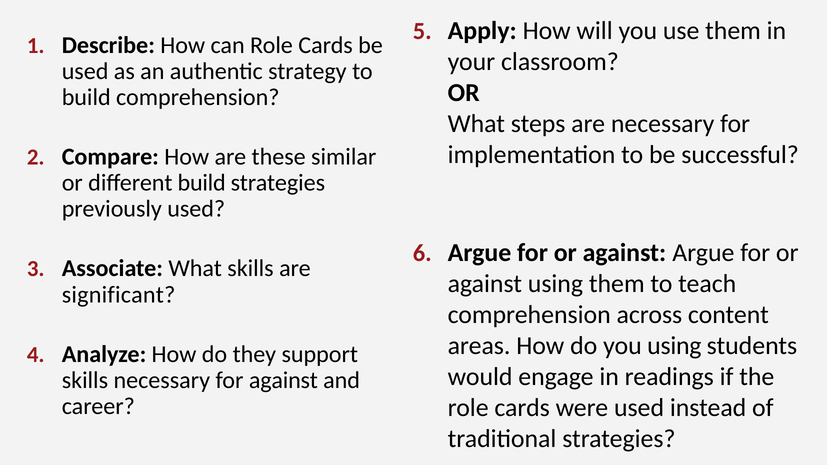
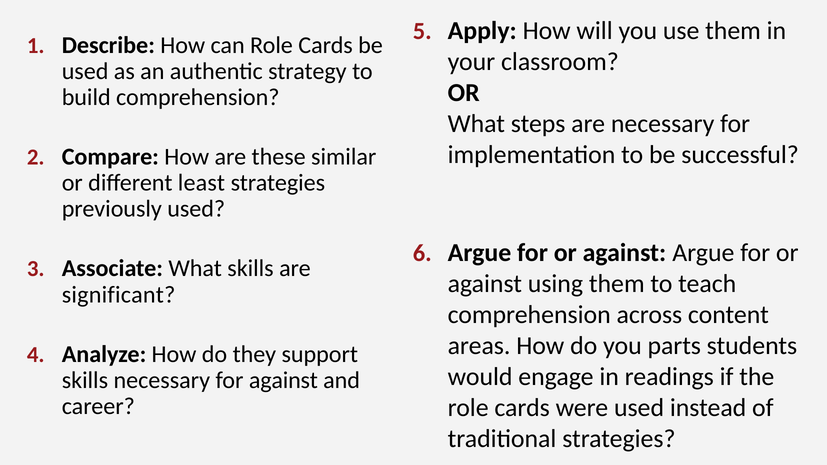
different build: build -> least
you using: using -> parts
